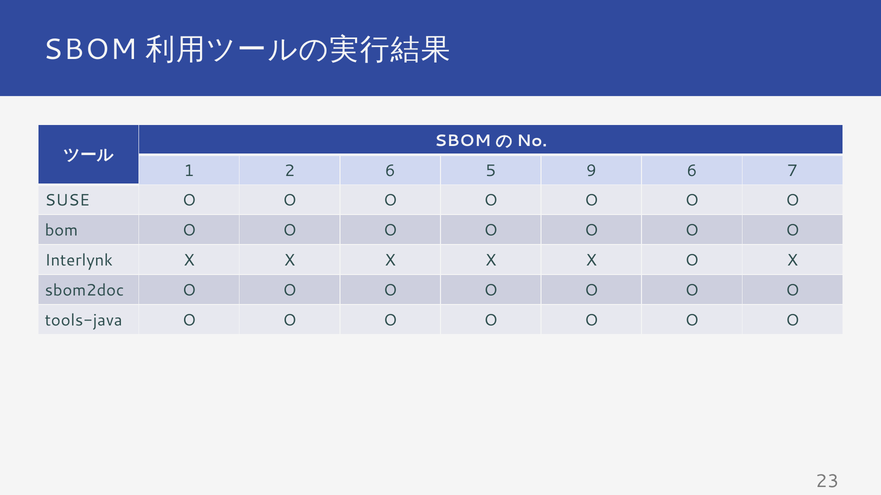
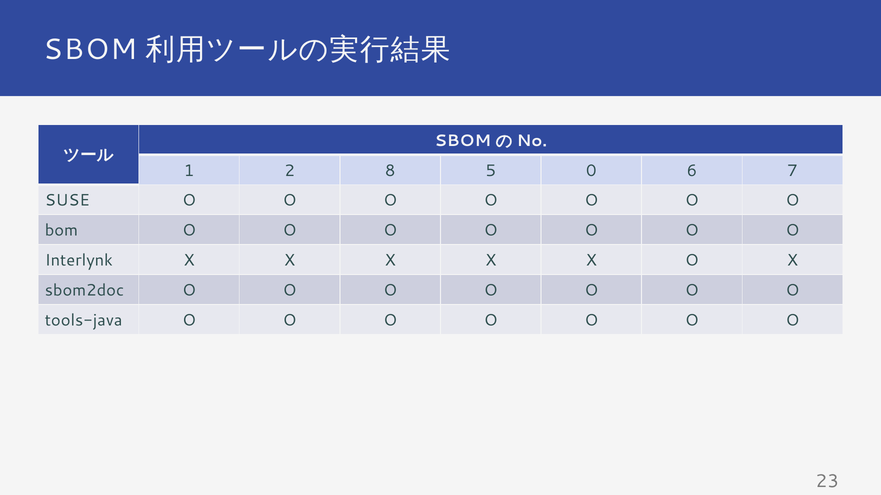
2 6: 6 -> 8
9: 9 -> 0
